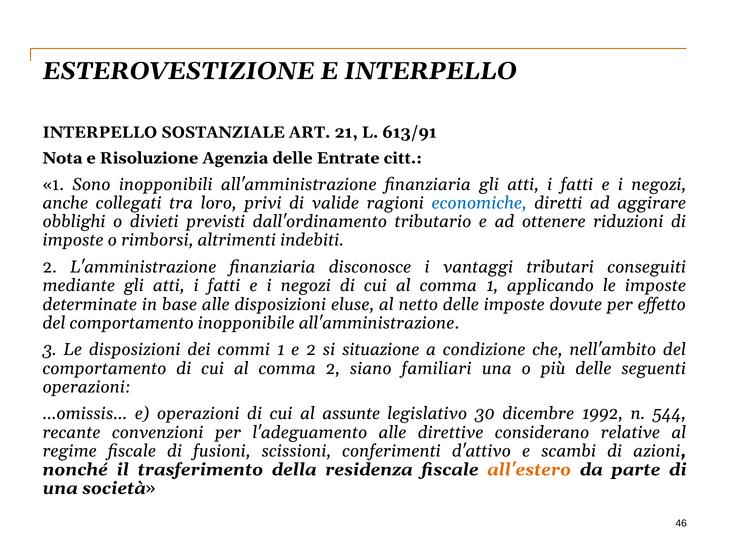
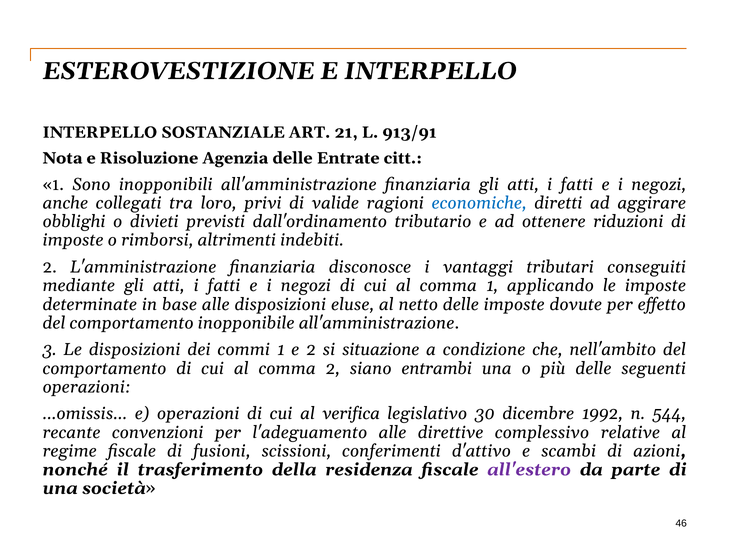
613/91: 613/91 -> 913/91
familiari: familiari -> entrambi
assunte: assunte -> verifica
considerano: considerano -> complessivo
all'estero colour: orange -> purple
